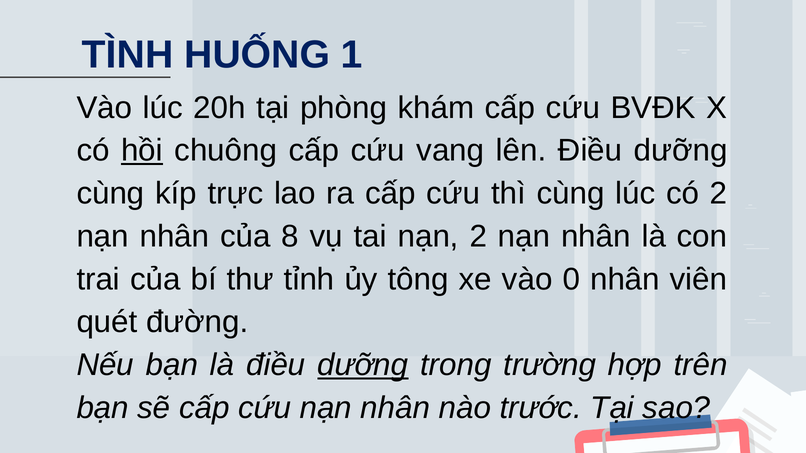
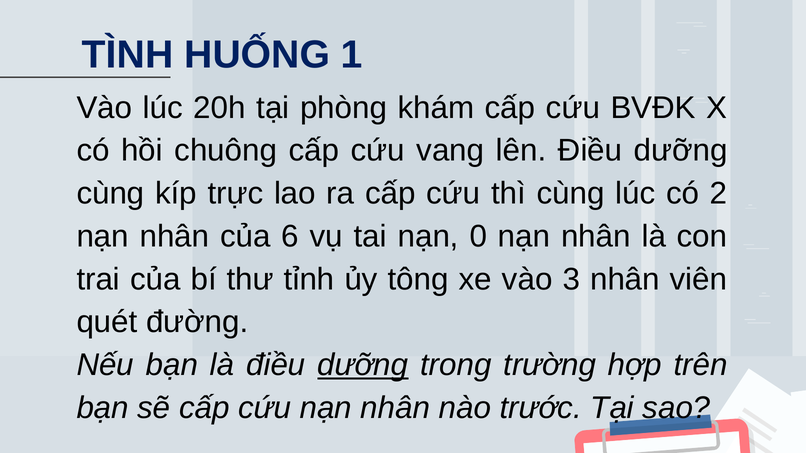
hồi underline: present -> none
8: 8 -> 6
nạn 2: 2 -> 0
0: 0 -> 3
